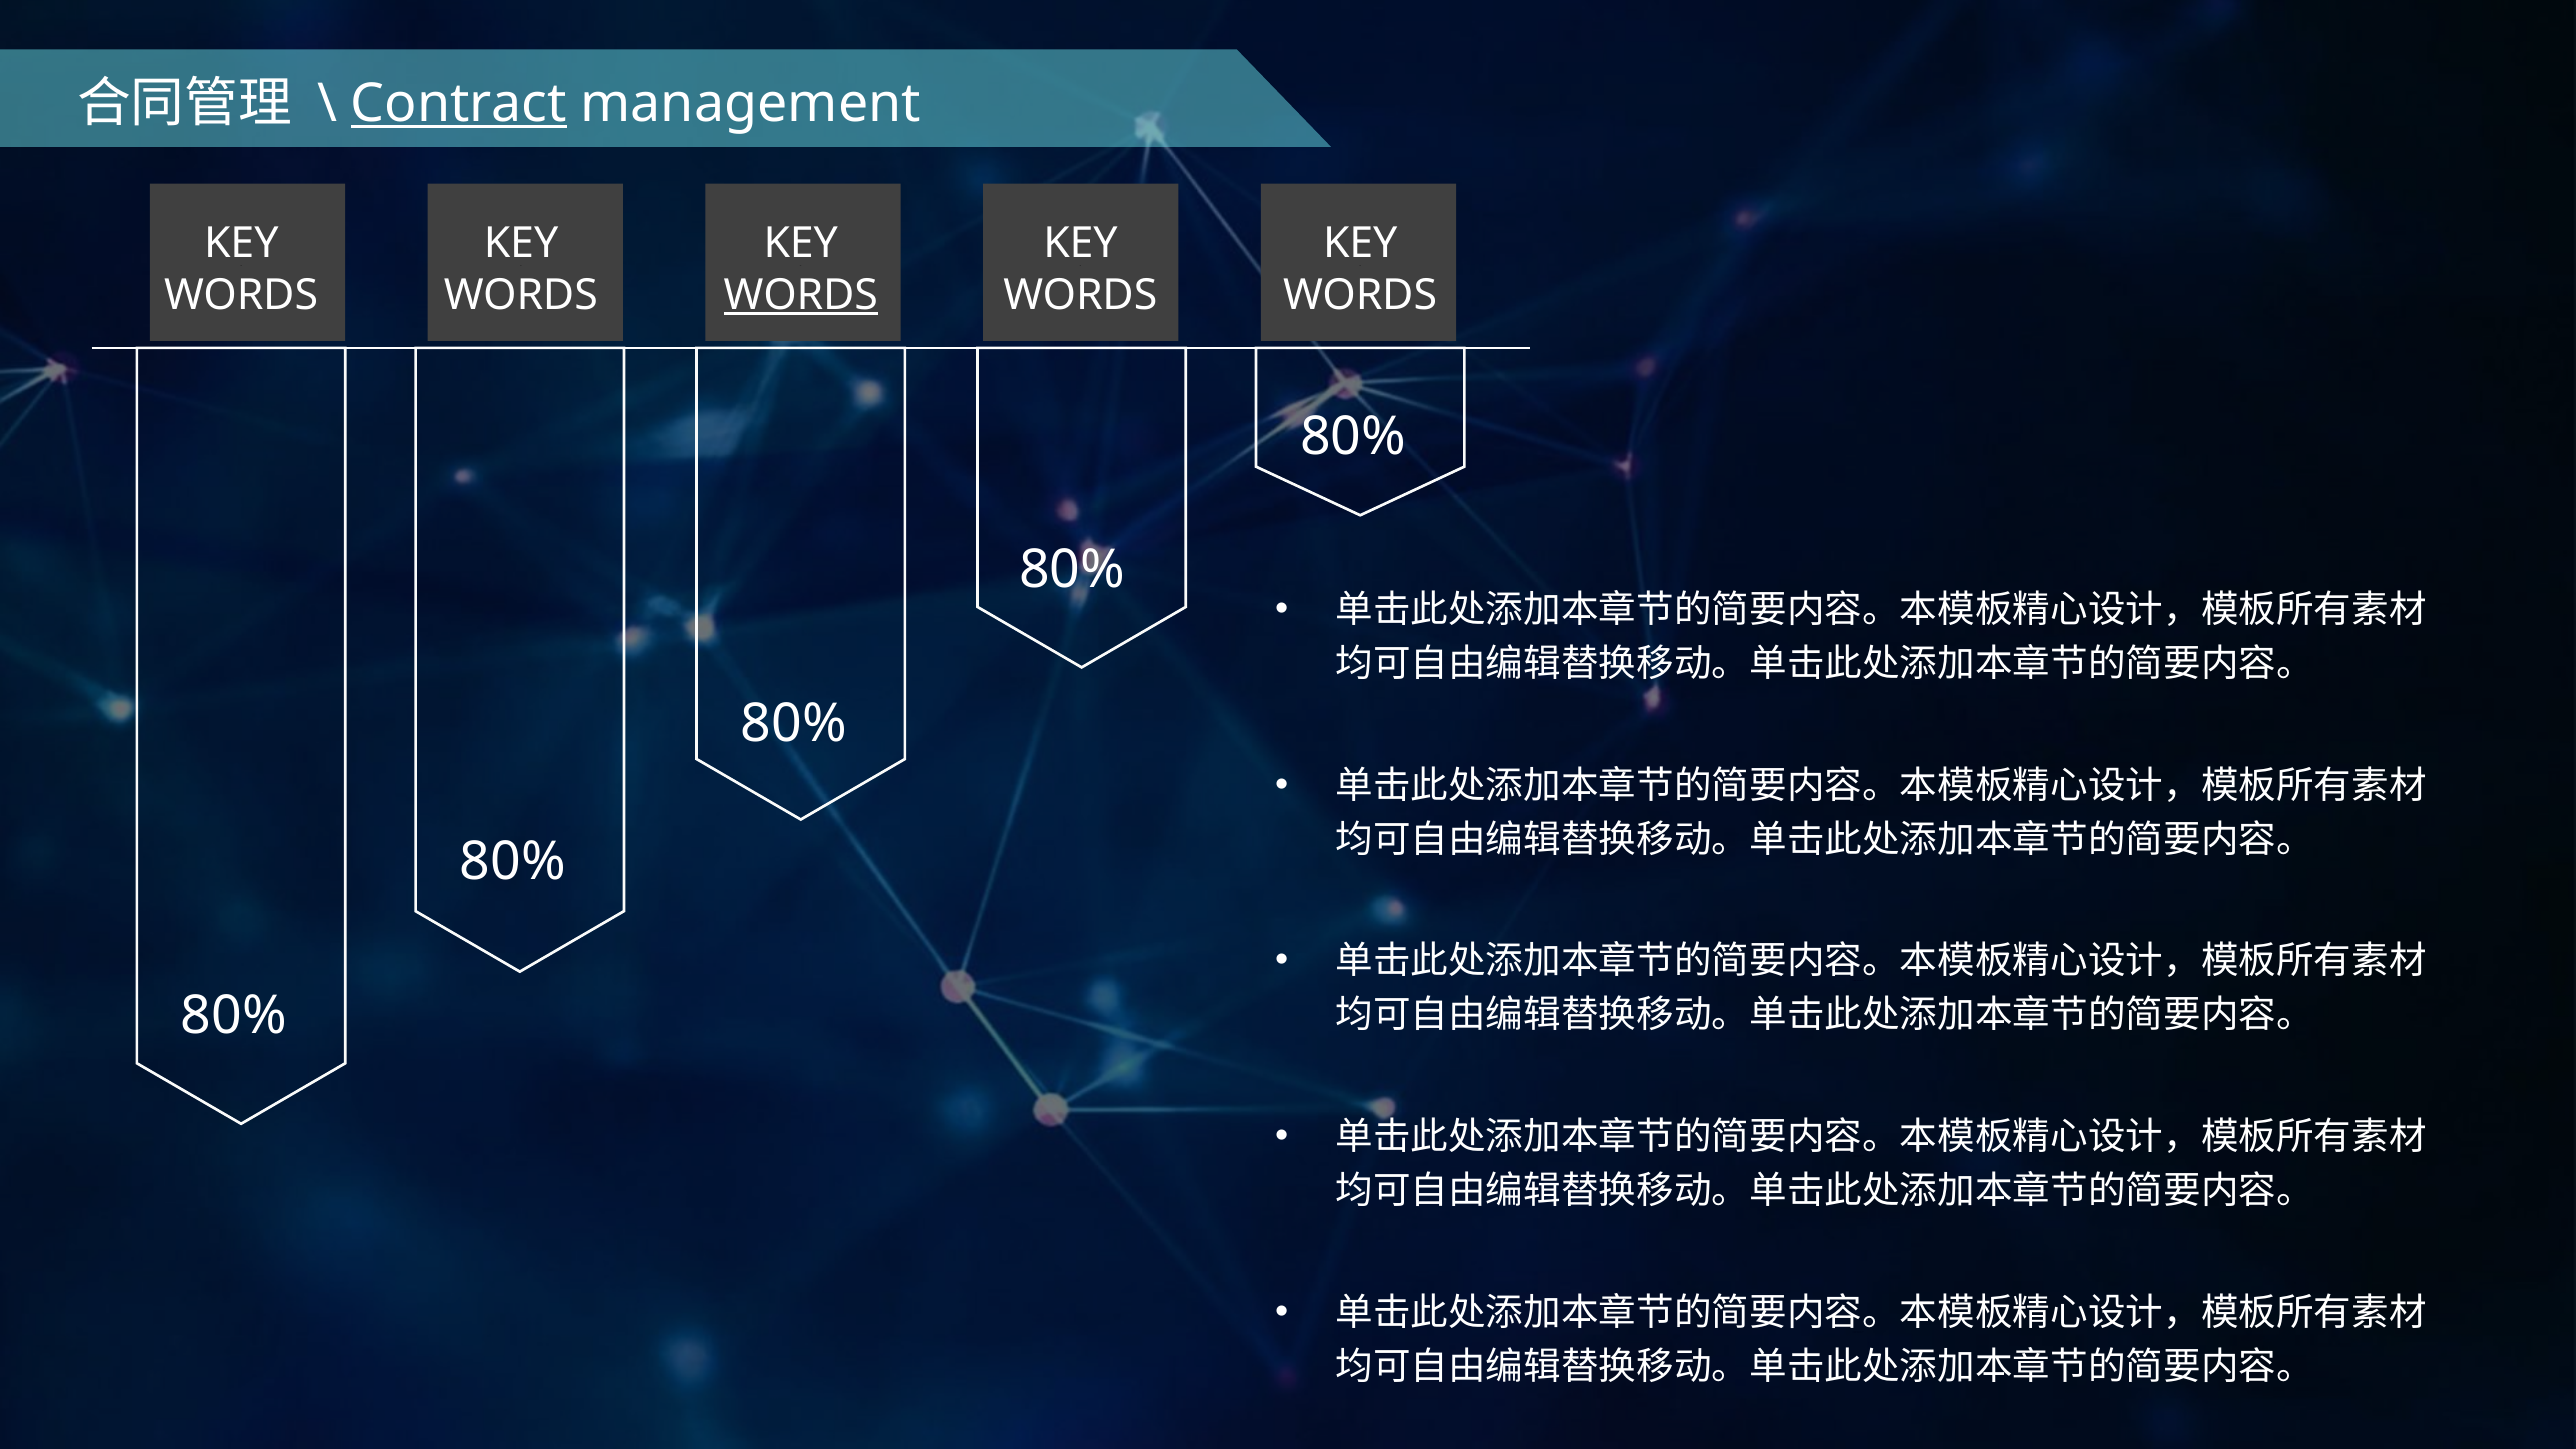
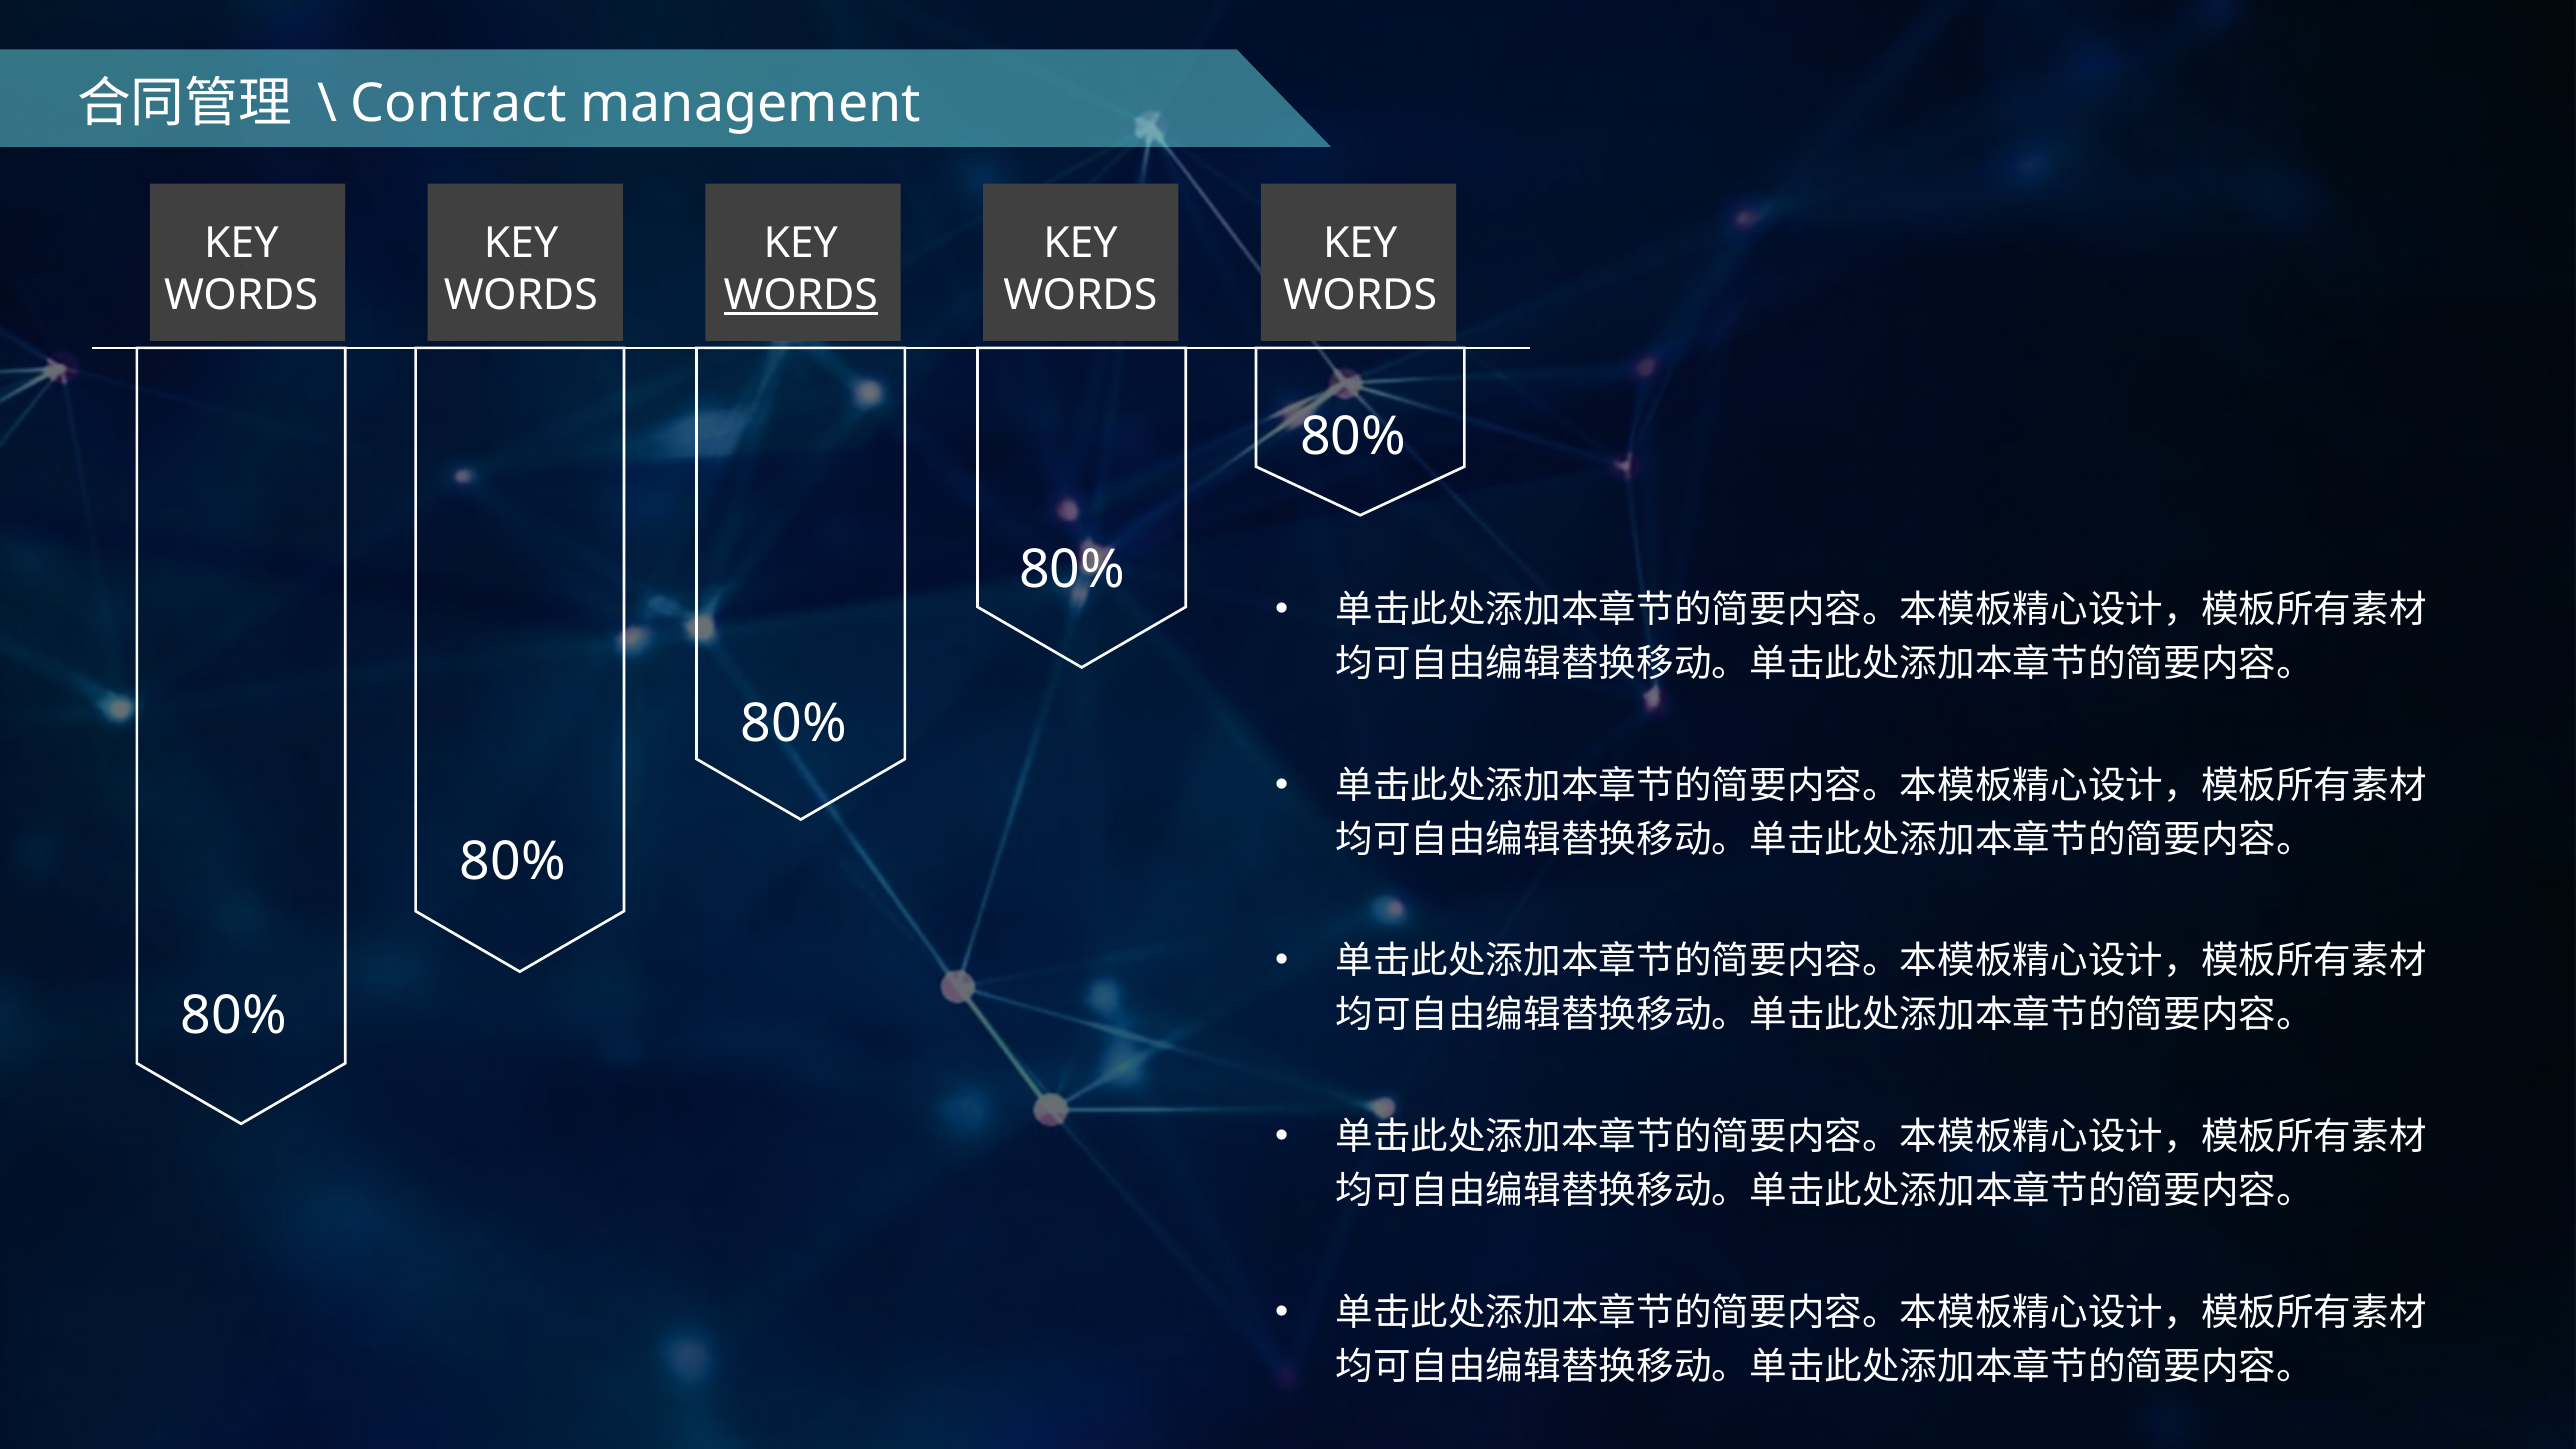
Contract underline: present -> none
